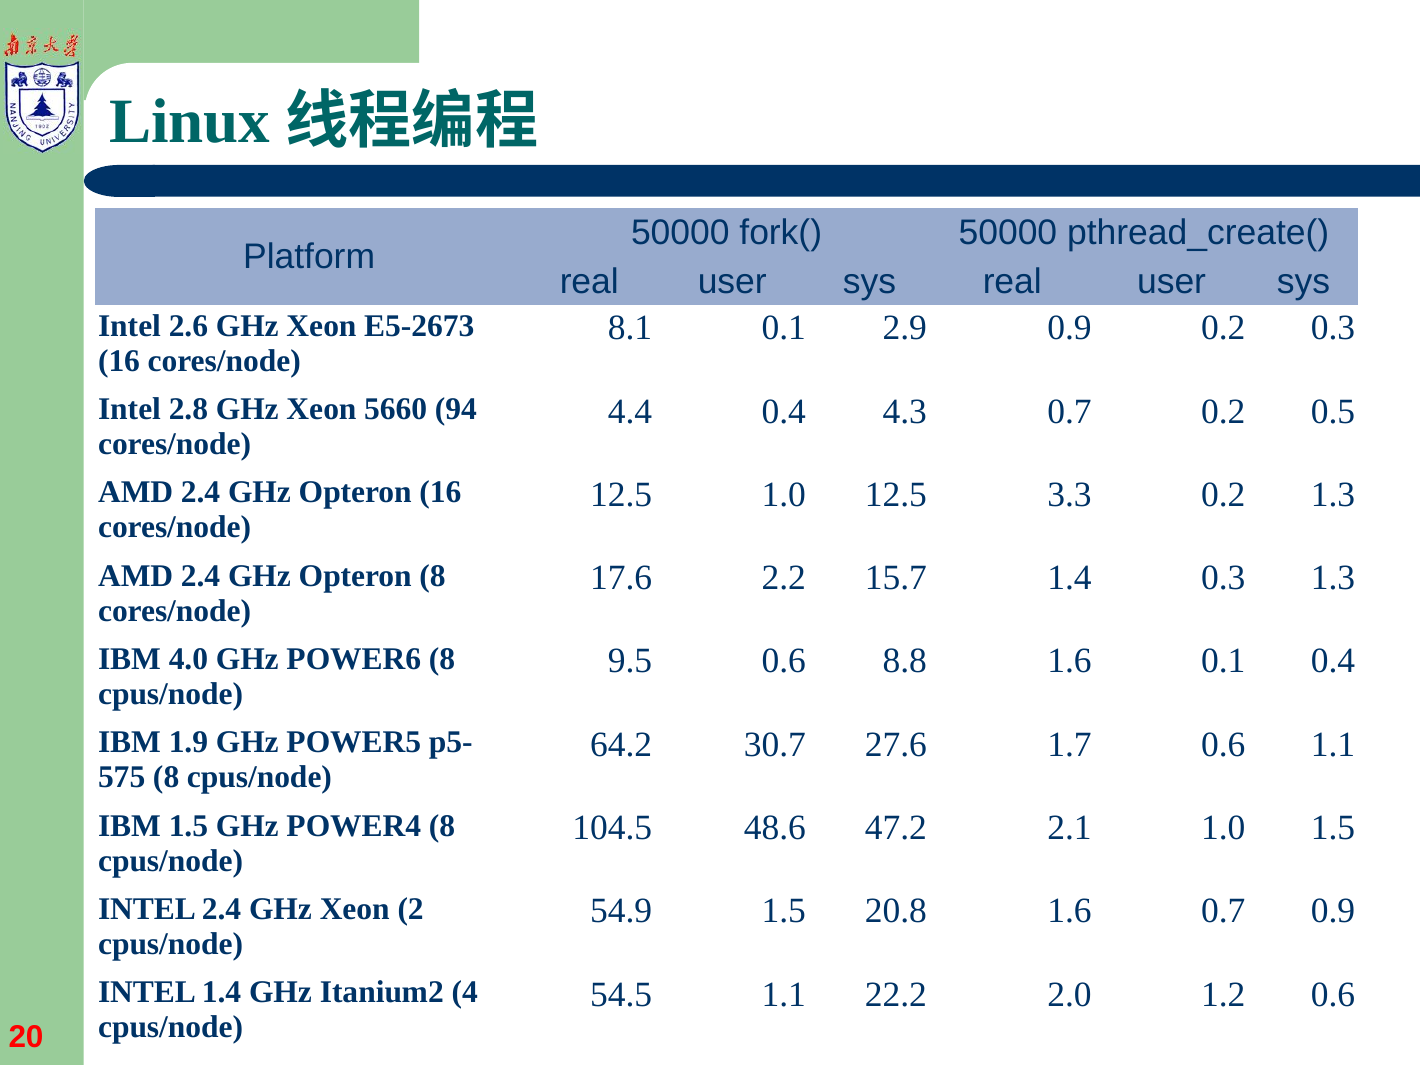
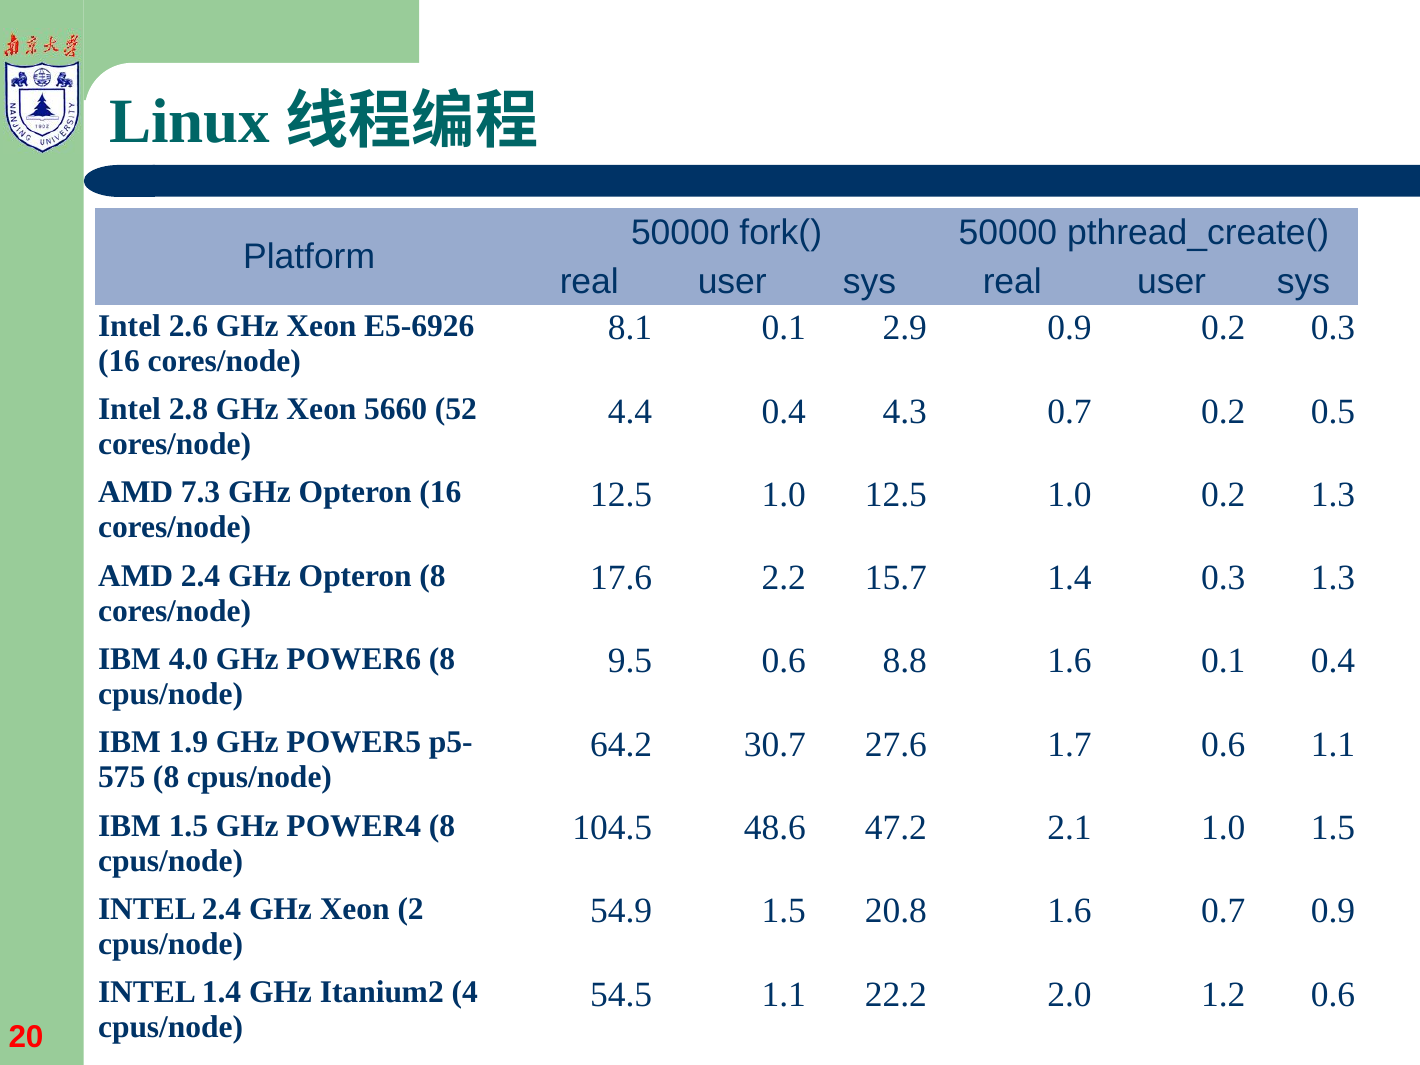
E5-2673: E5-2673 -> E5-6926
94: 94 -> 52
2.4 at (201, 492): 2.4 -> 7.3
1.0 12.5 3.3: 3.3 -> 1.0
